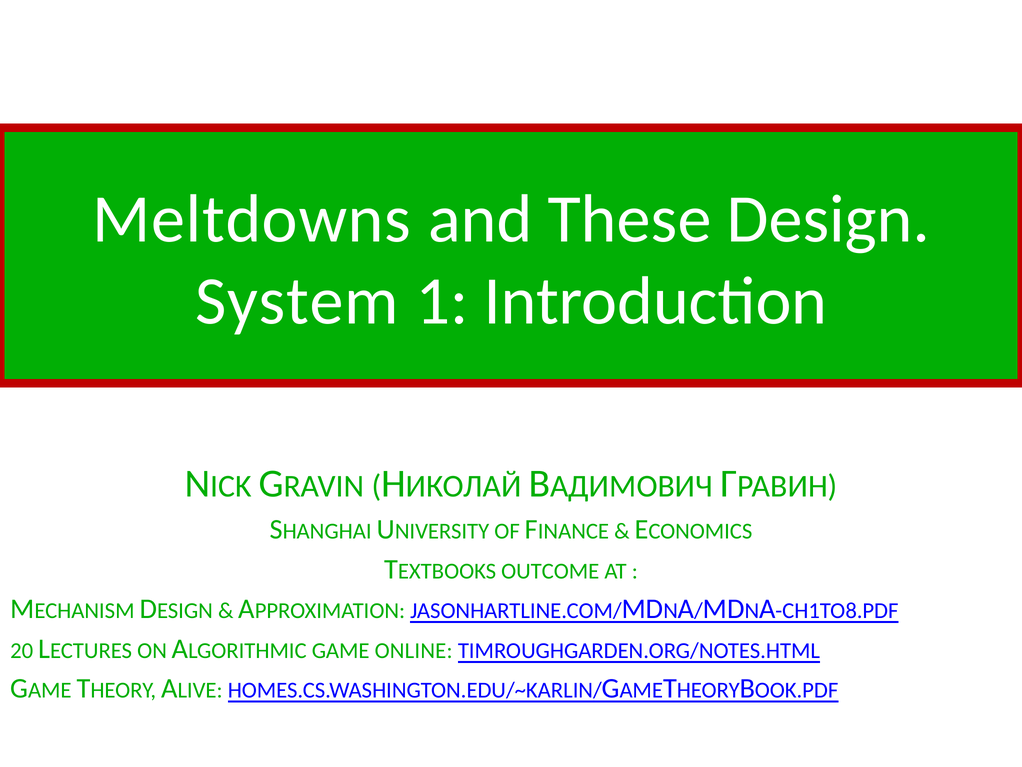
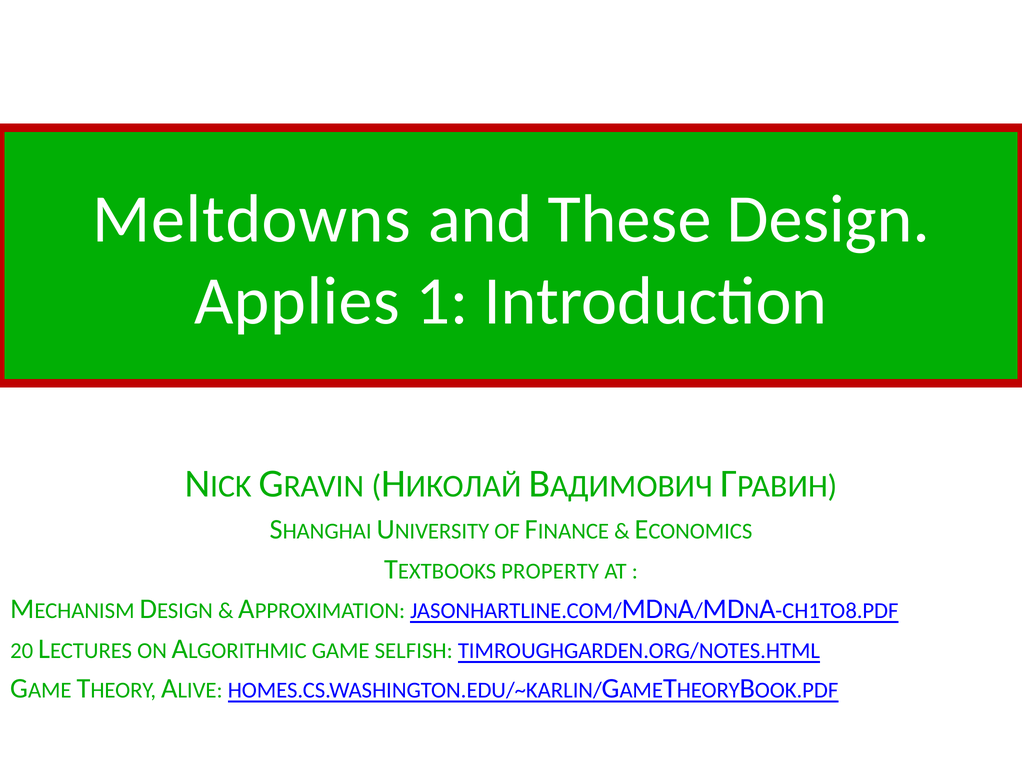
System: System -> Applies
OUTCOME: OUTCOME -> PROPERTY
ONLINE: ONLINE -> SELFISH
